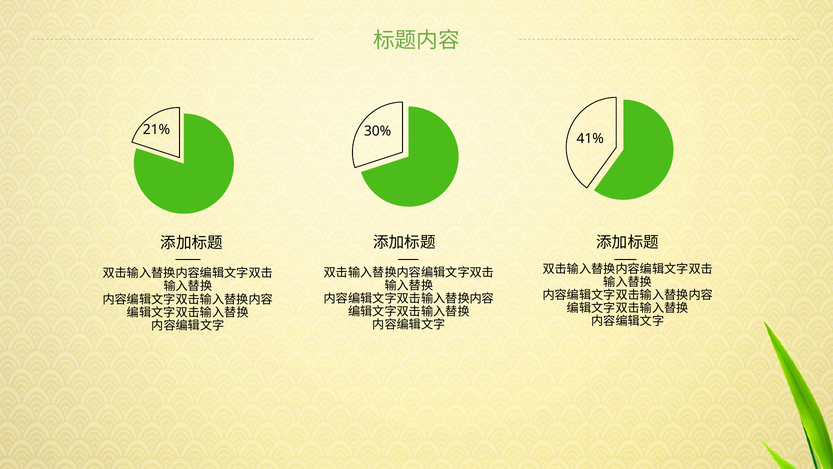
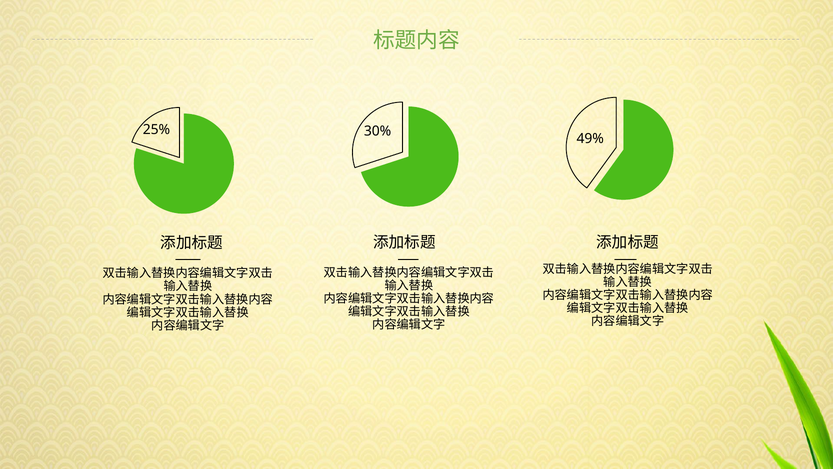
21%: 21% -> 25%
41%: 41% -> 49%
